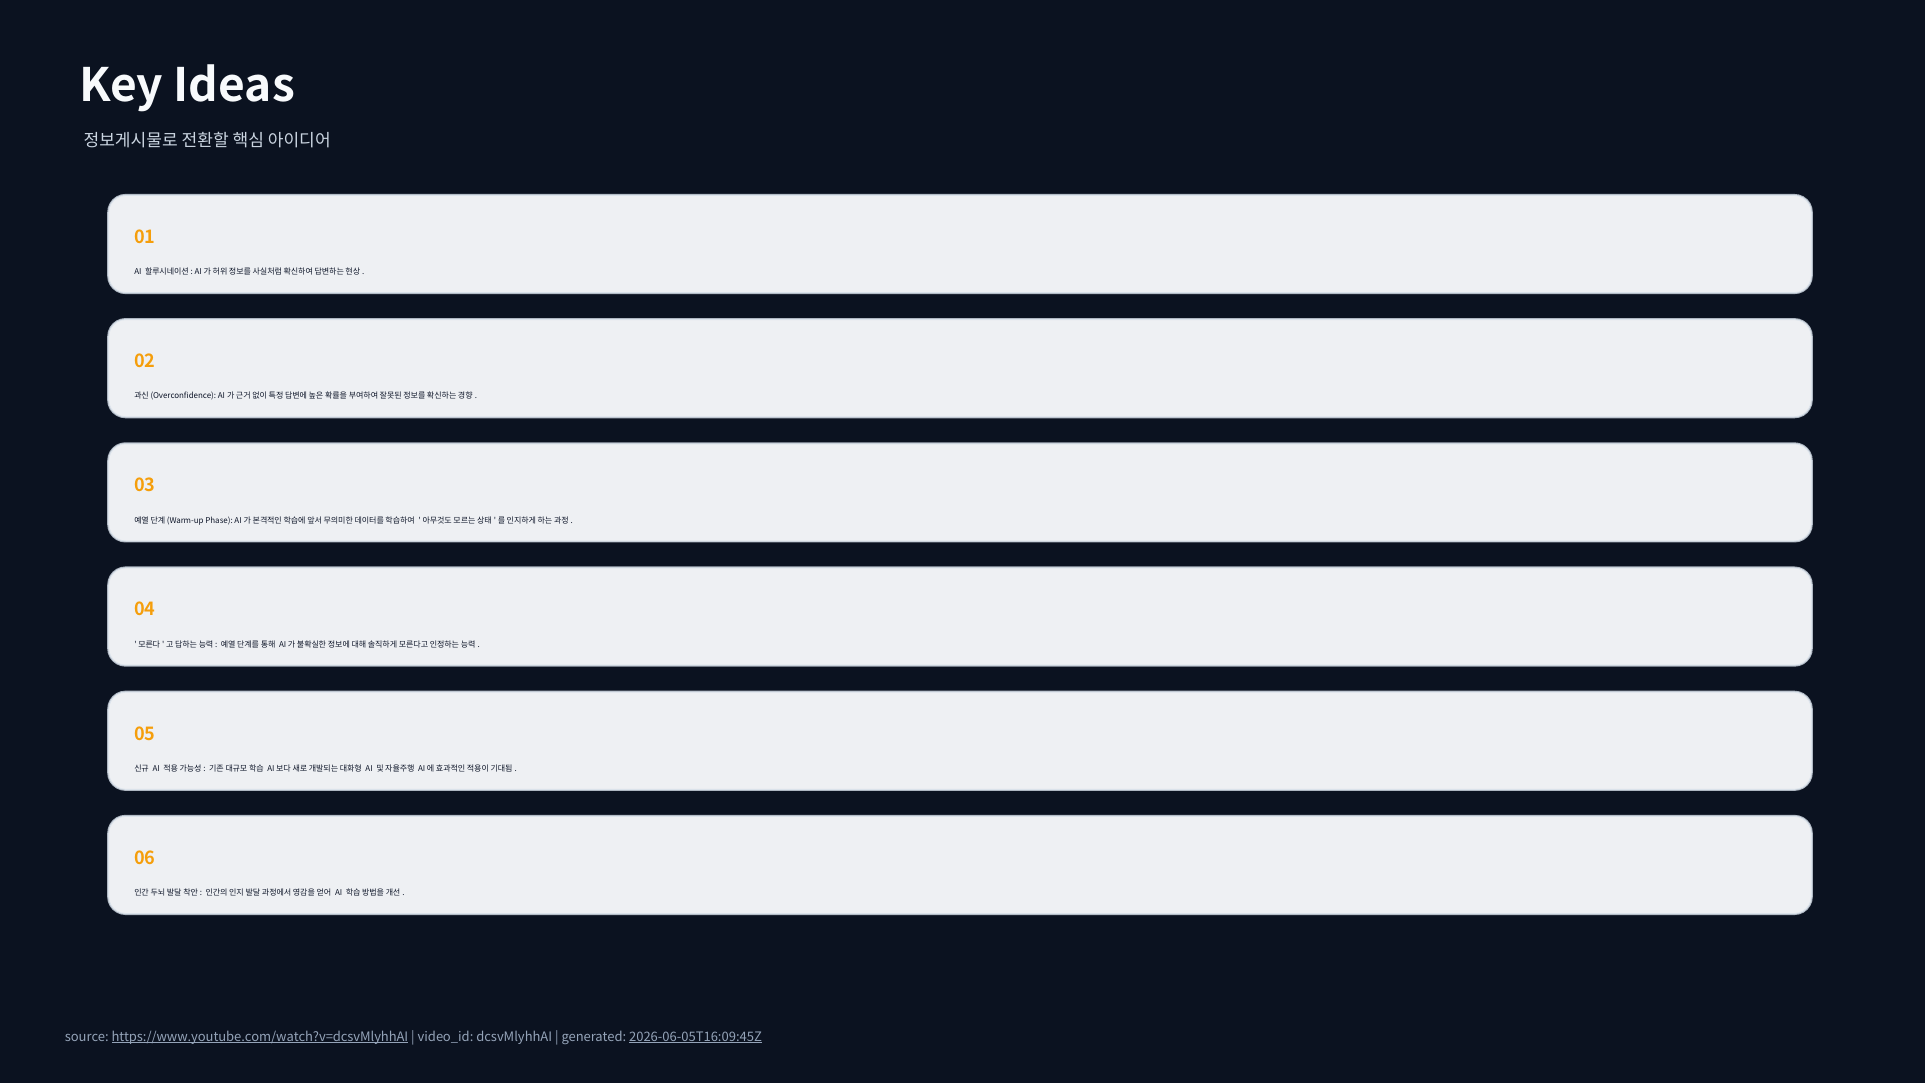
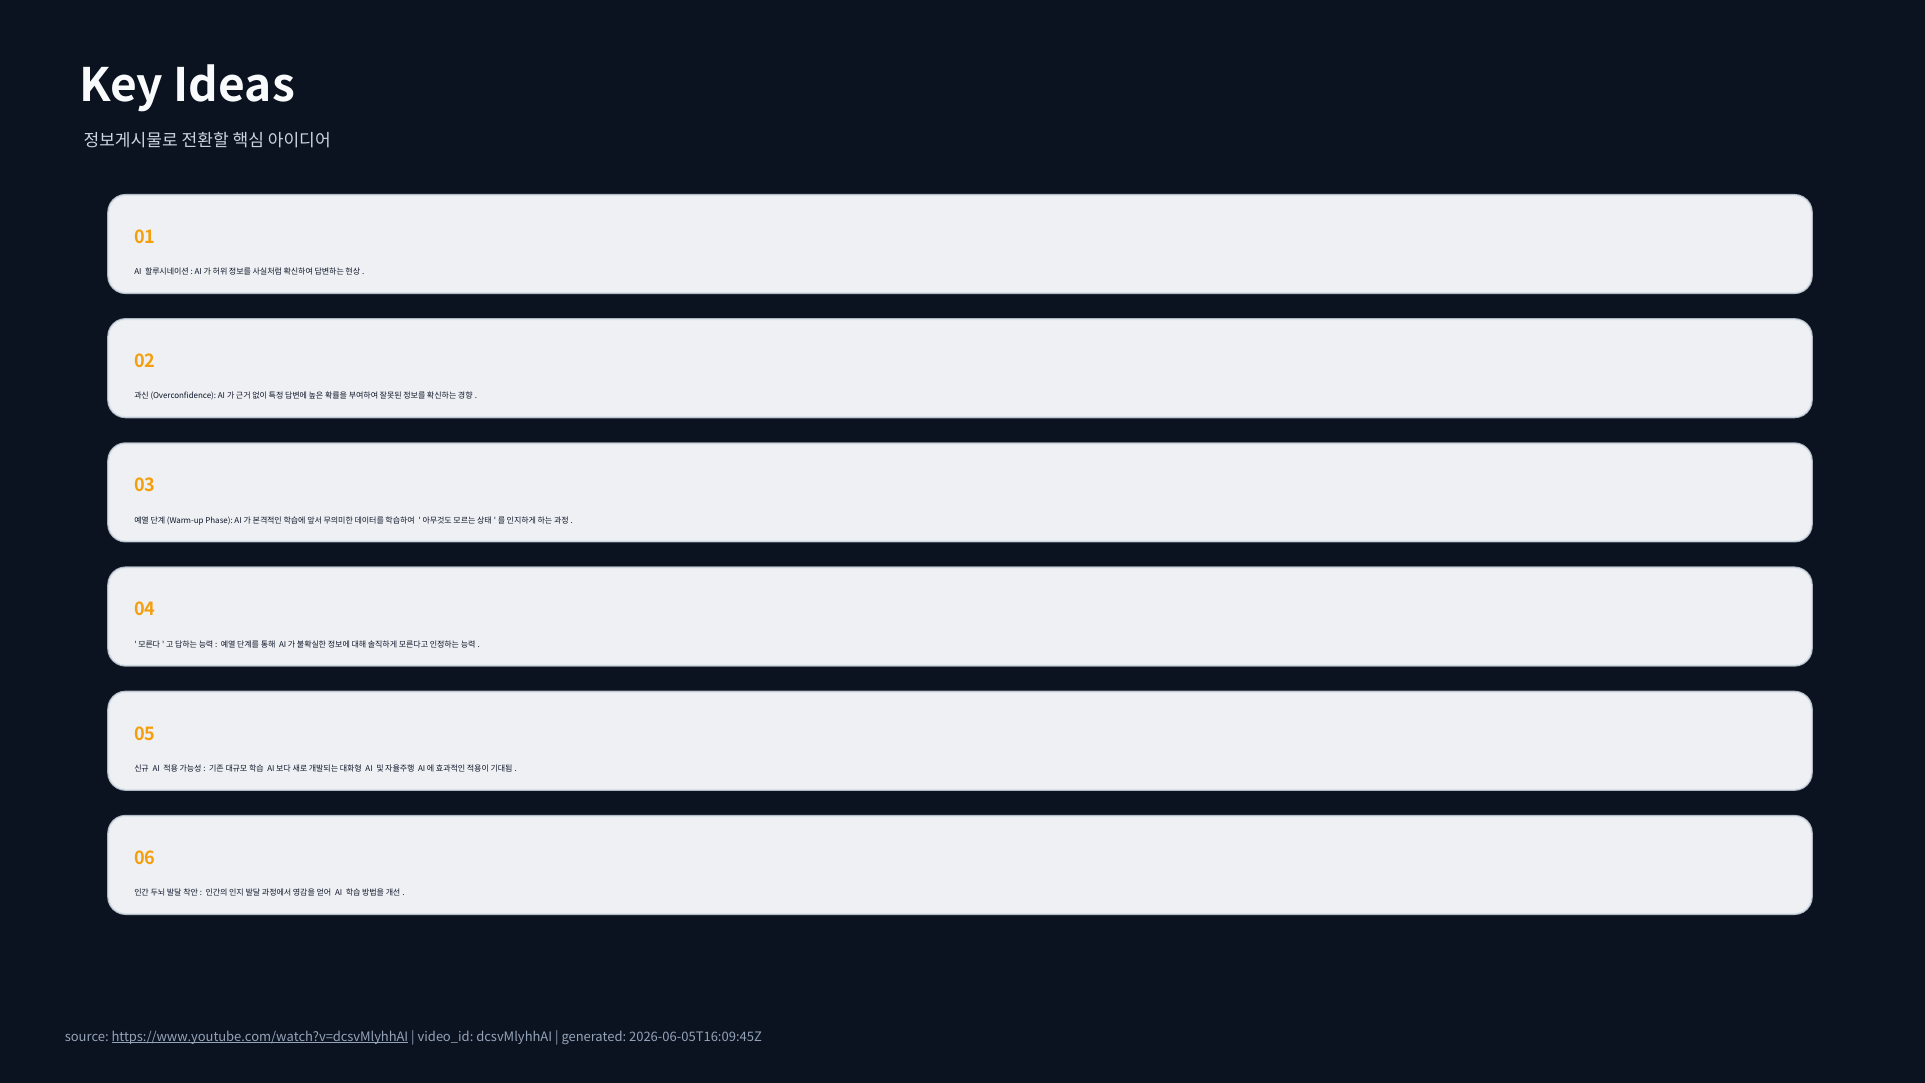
2026-06-05T16:09:45Z underline: present -> none
